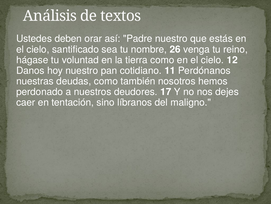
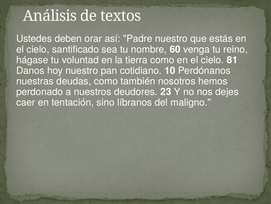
26: 26 -> 60
12: 12 -> 81
11: 11 -> 10
17: 17 -> 23
